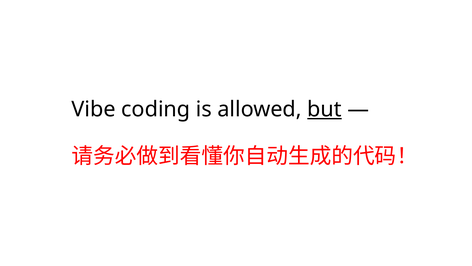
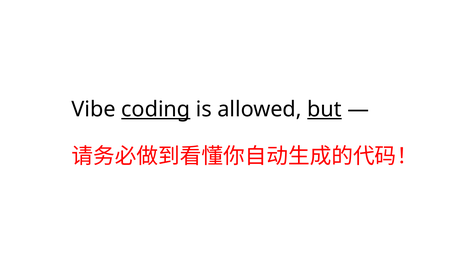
coding underline: none -> present
